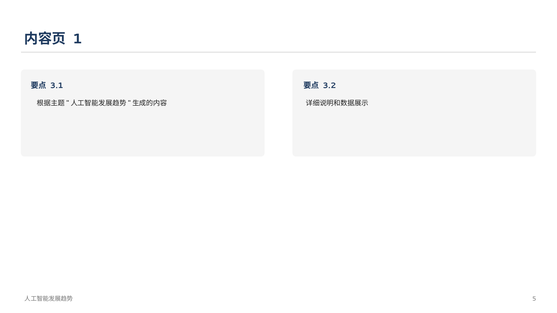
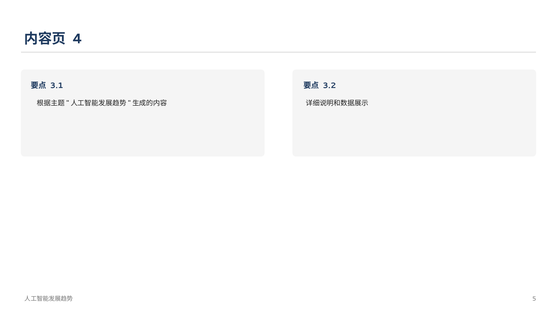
1: 1 -> 4
